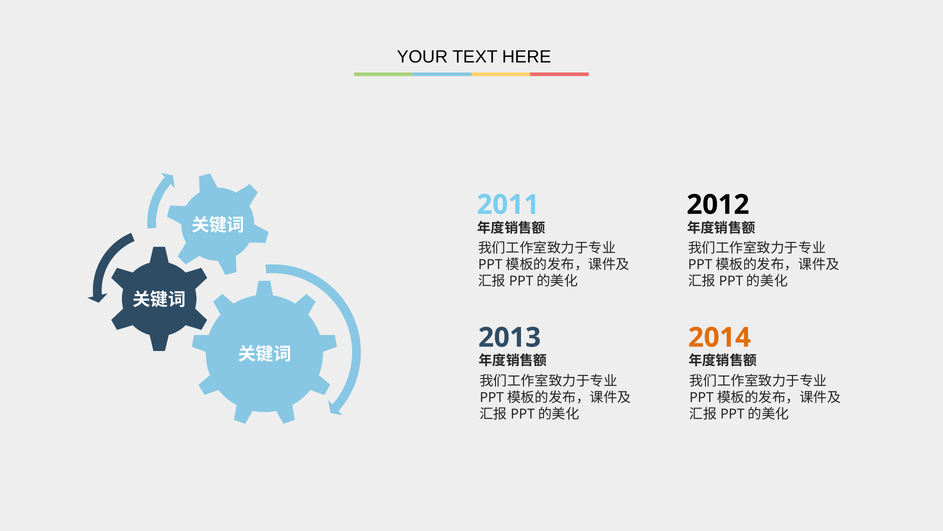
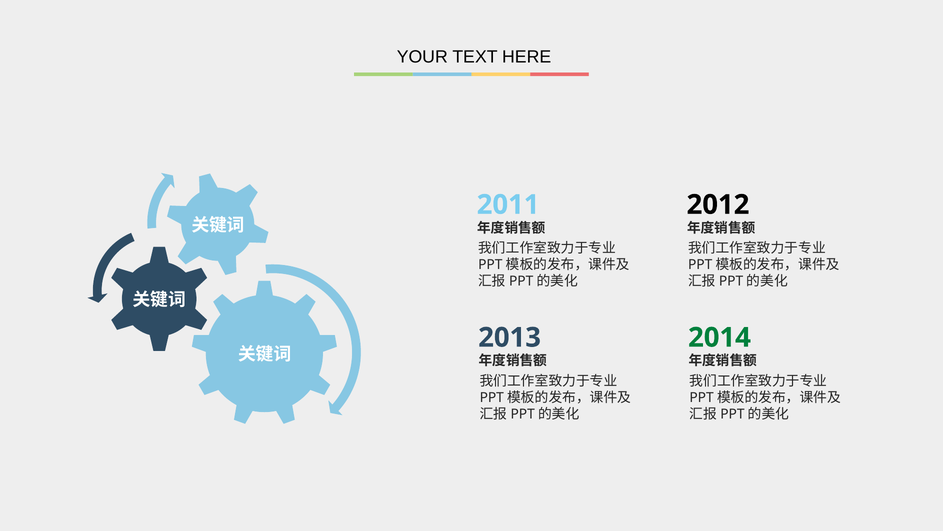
2014 colour: orange -> green
